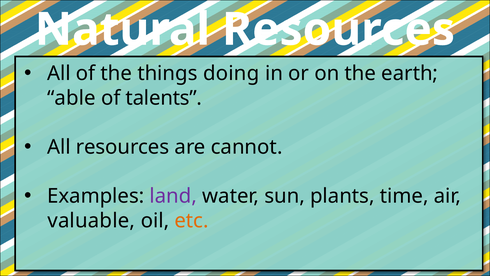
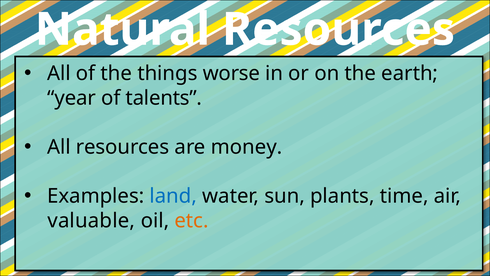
doing: doing -> worse
able: able -> year
cannot: cannot -> money
land colour: purple -> blue
